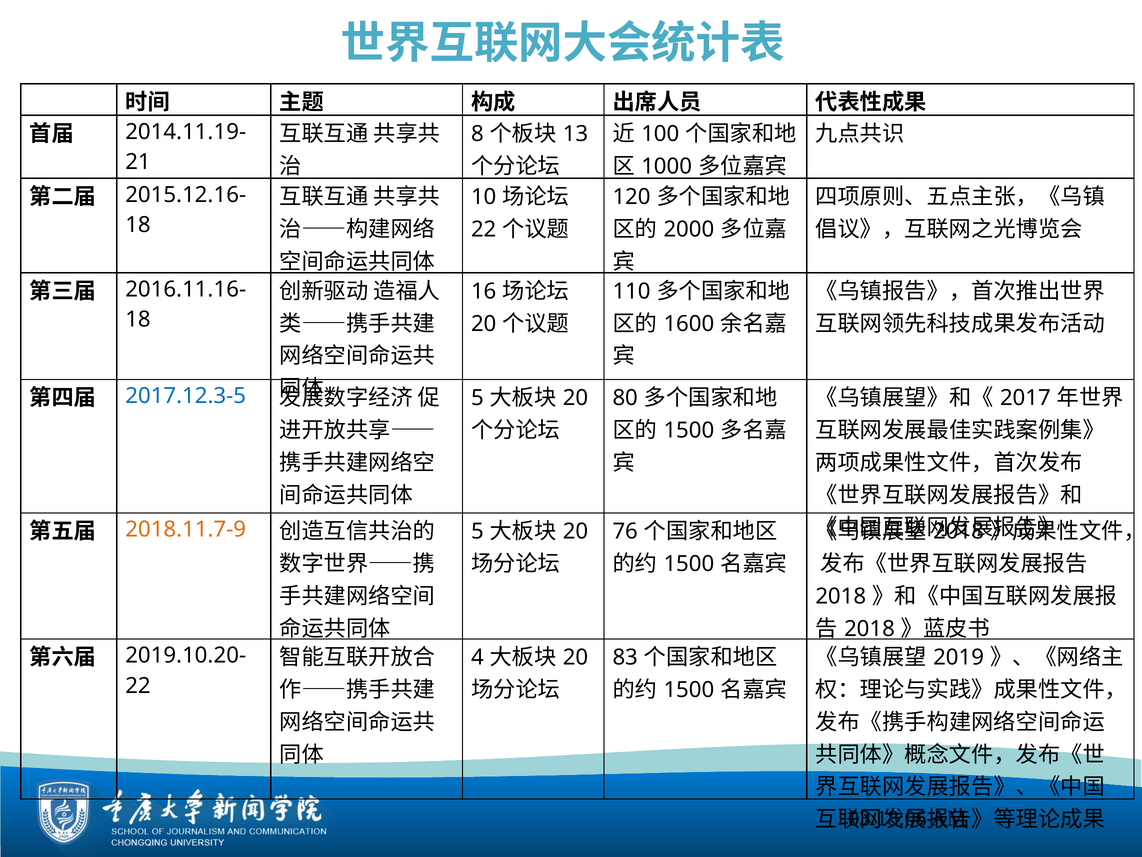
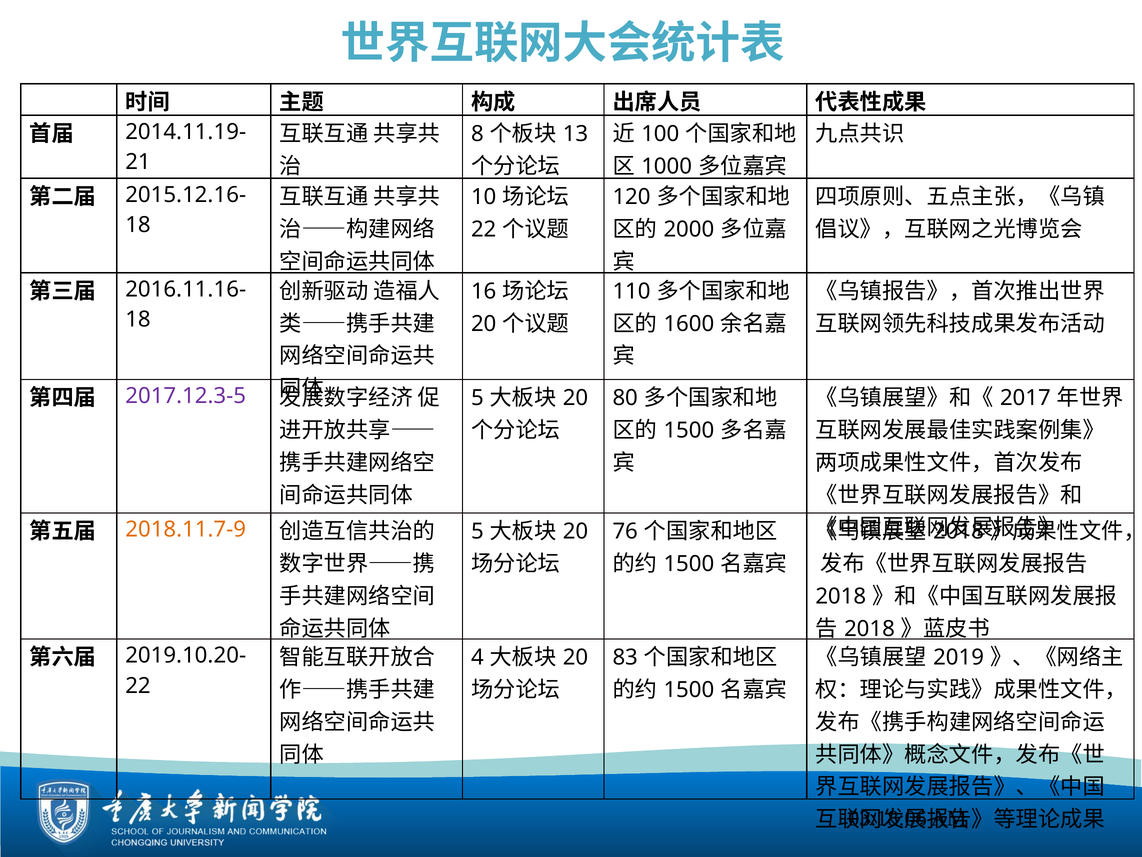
2017.12.3-5 colour: blue -> purple
